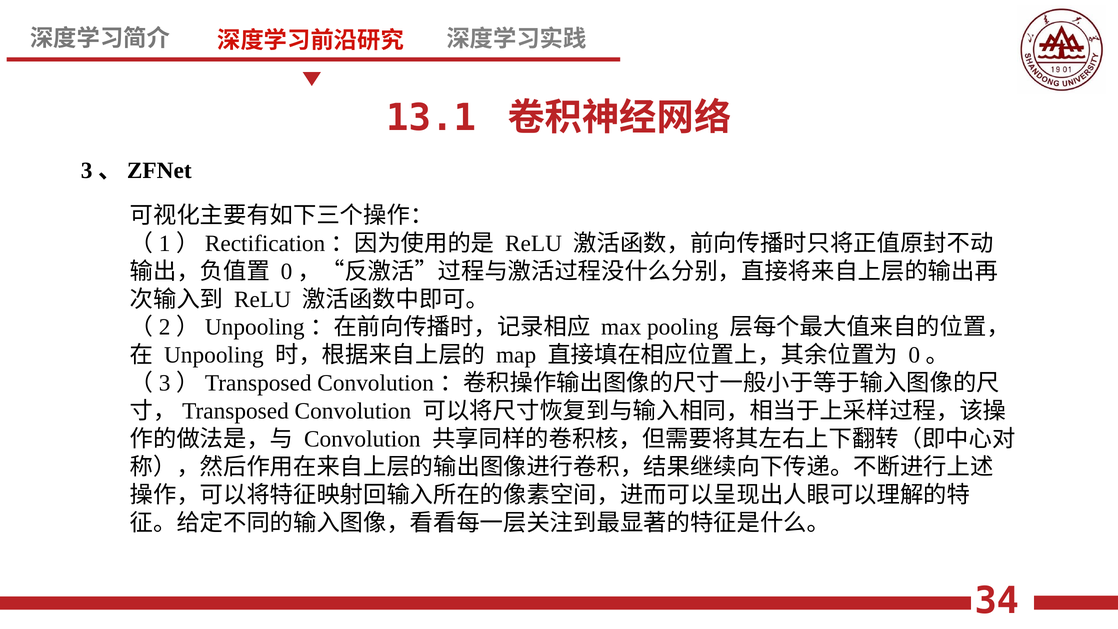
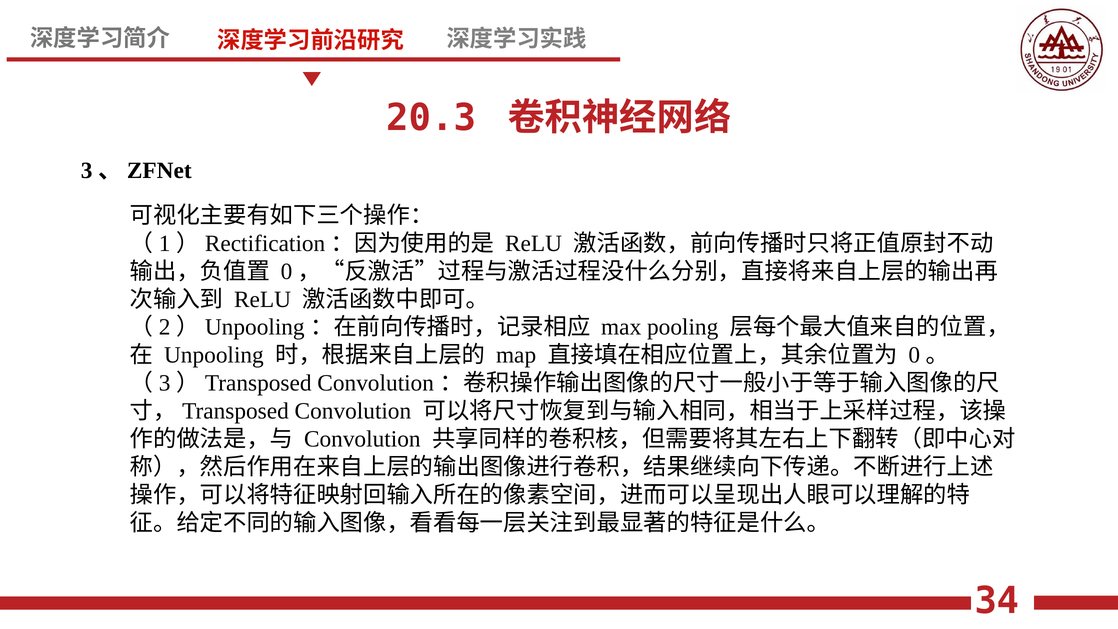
13.1: 13.1 -> 20.3
